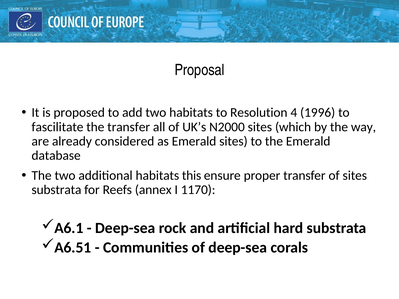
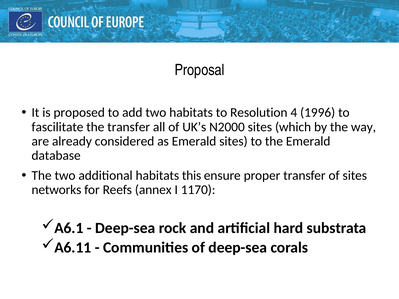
substrata at (56, 190): substrata -> networks
A6.51: A6.51 -> A6.11
